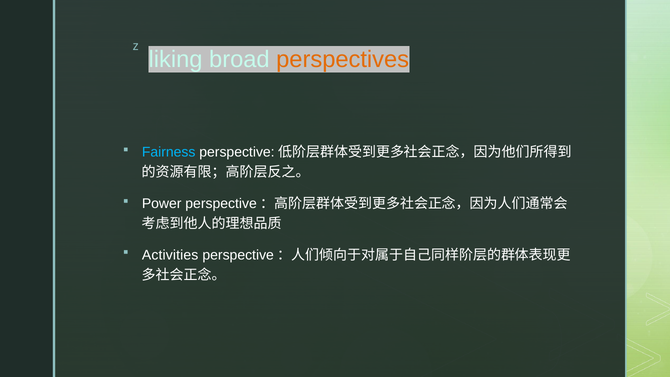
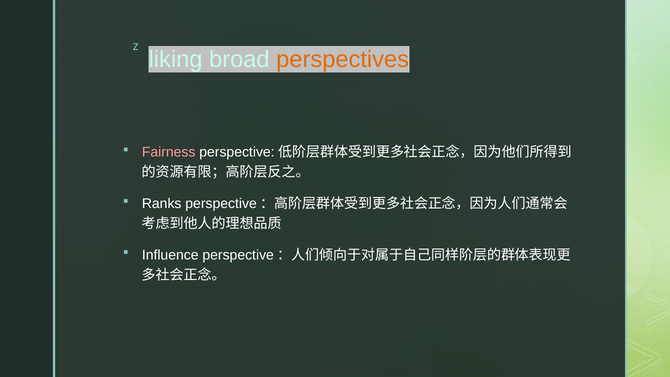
Fairness colour: light blue -> pink
Power: Power -> Ranks
Activities: Activities -> Influence
